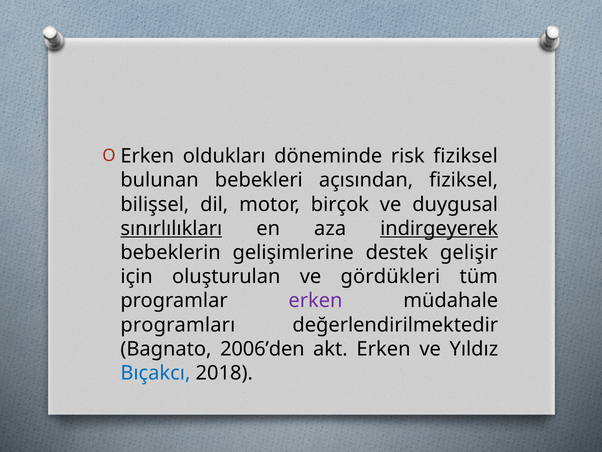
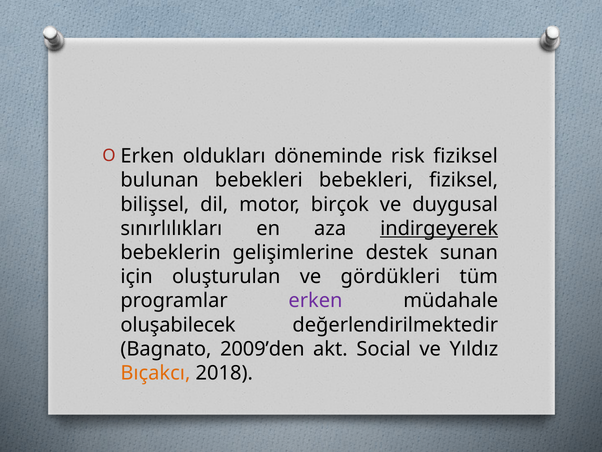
bebekleri açısından: açısından -> bebekleri
sınırlılıkları underline: present -> none
gelişir: gelişir -> sunan
programları: programları -> oluşabilecek
2006’den: 2006’den -> 2009’den
akt Erken: Erken -> Social
Bıçakcı colour: blue -> orange
